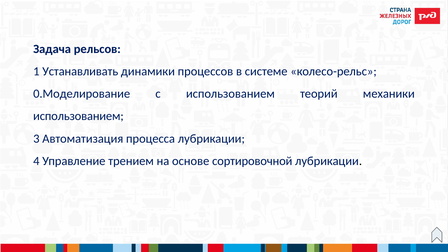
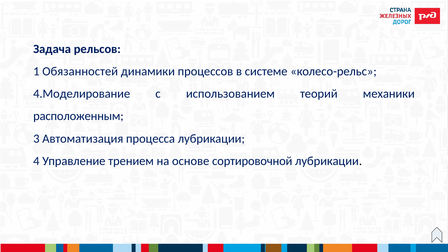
Устанавливать: Устанавливать -> Обязанностей
0.Моделирование: 0.Моделирование -> 4.Моделирование
использованием at (78, 116): использованием -> расположенным
